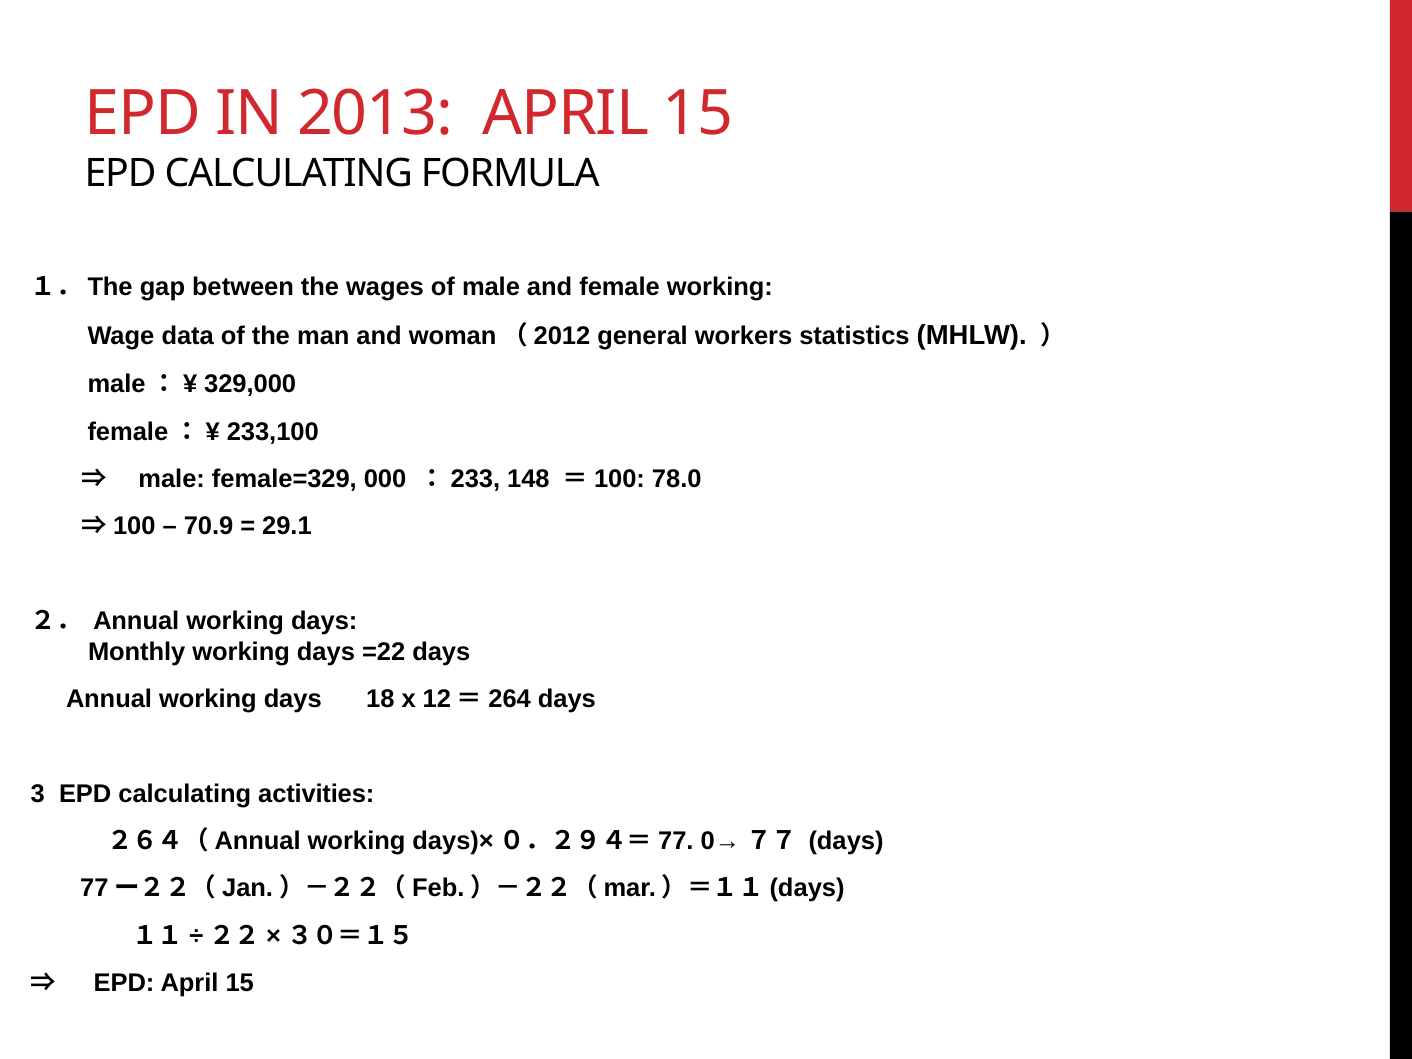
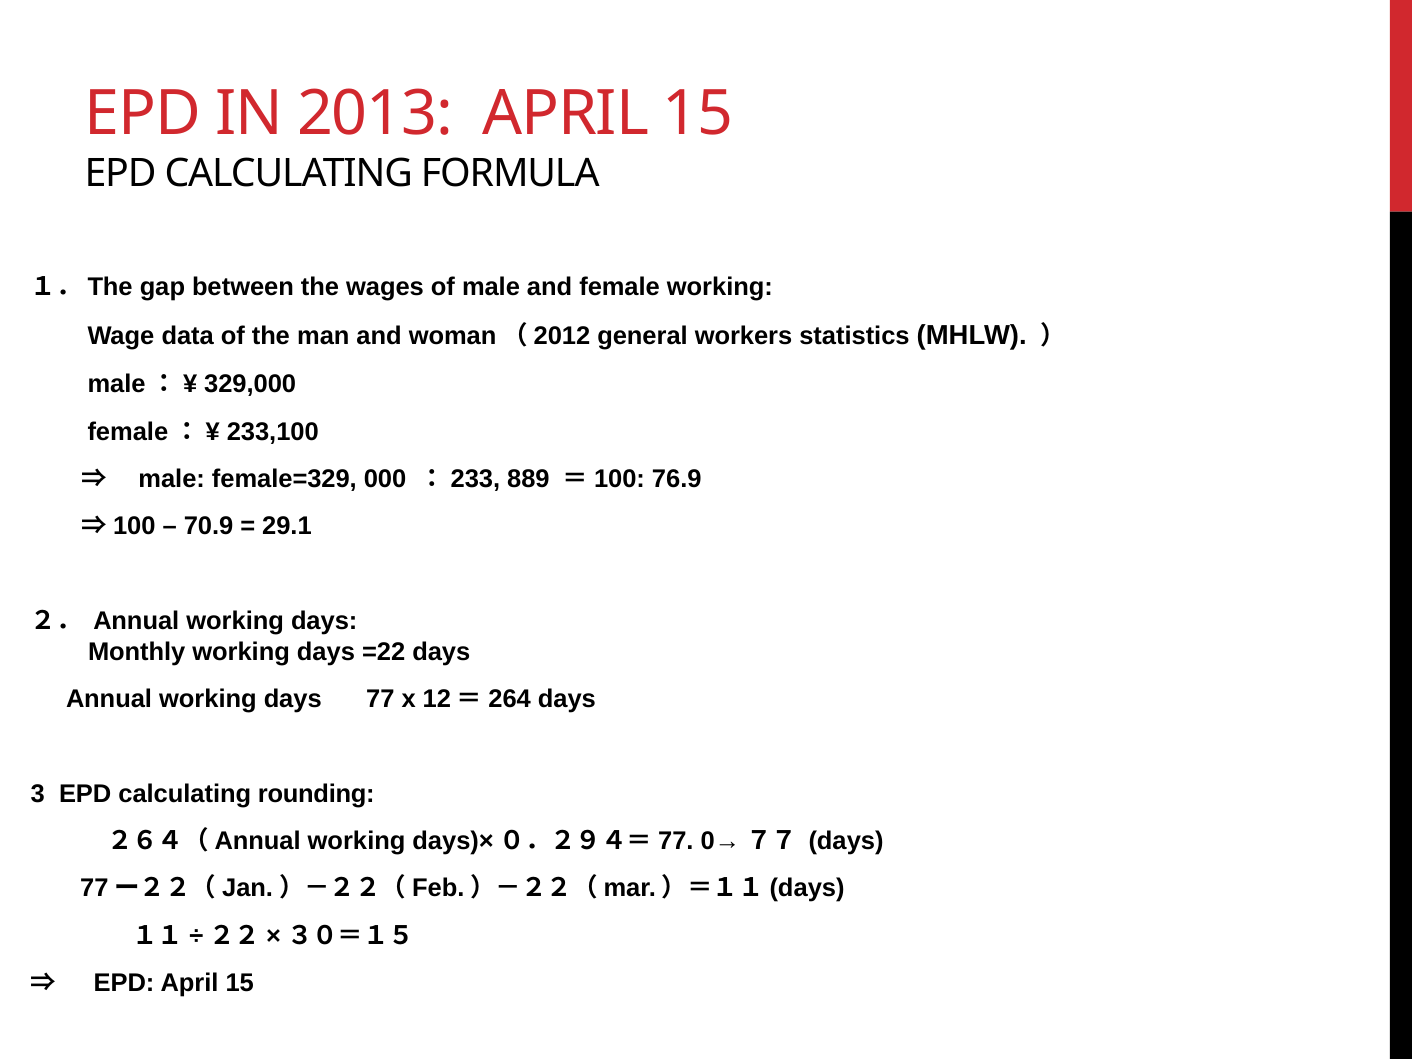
148: 148 -> 889
78.0: 78.0 -> 76.9
18: 18 -> 77
activities: activities -> rounding
